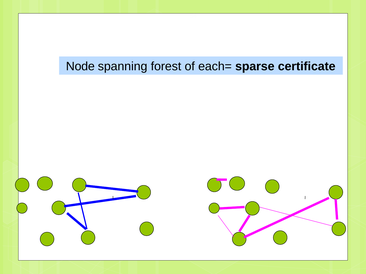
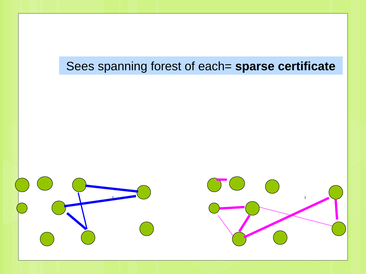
Node: Node -> Sees
